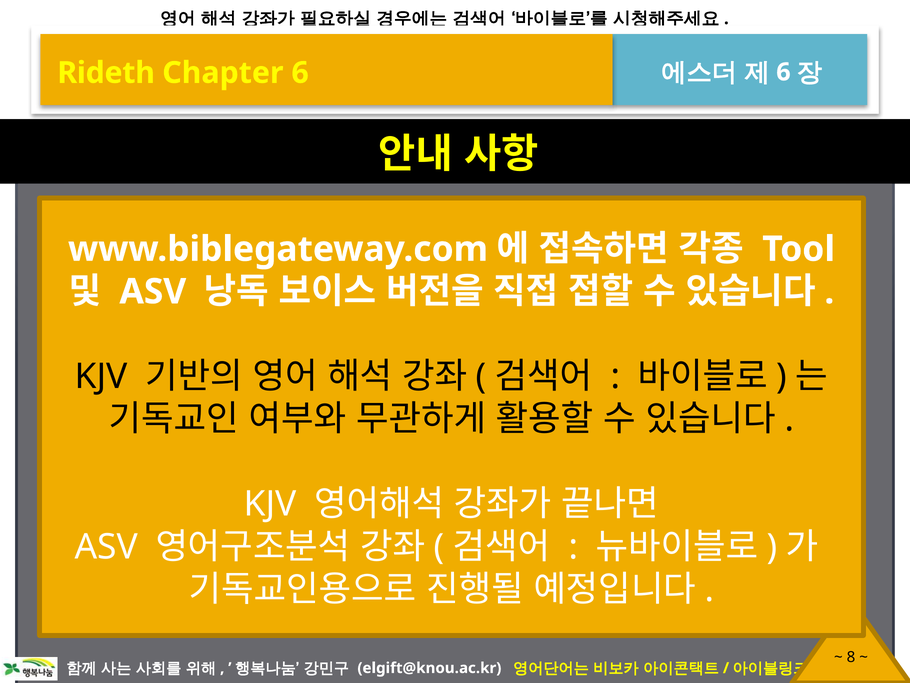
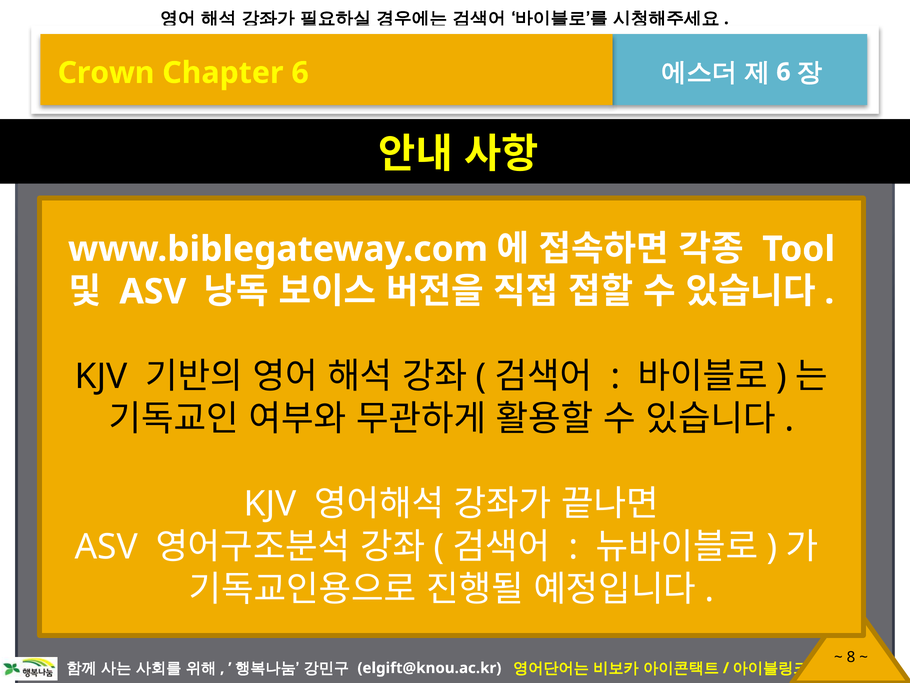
Rideth: Rideth -> Crown
